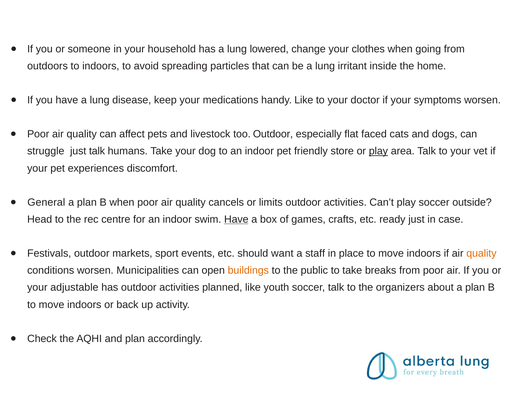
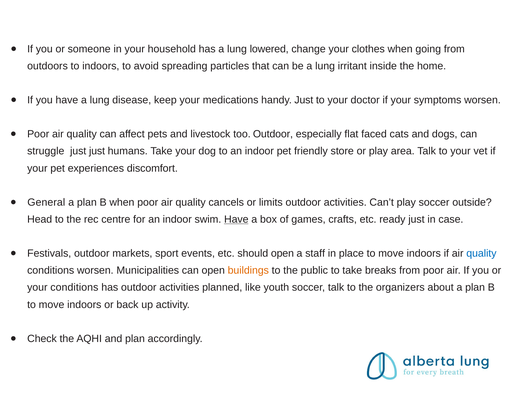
handy Like: Like -> Just
just talk: talk -> just
play at (378, 151) underline: present -> none
should want: want -> open
quality at (481, 254) colour: orange -> blue
your adjustable: adjustable -> conditions
